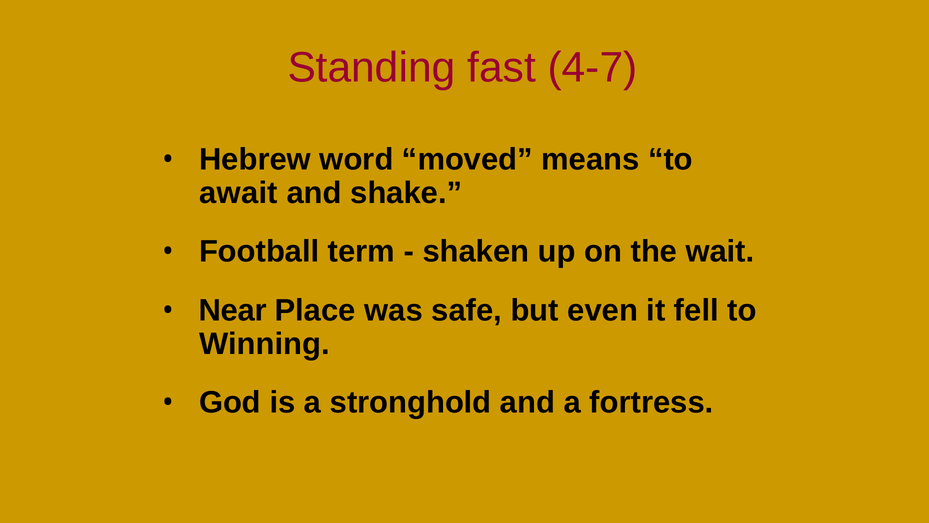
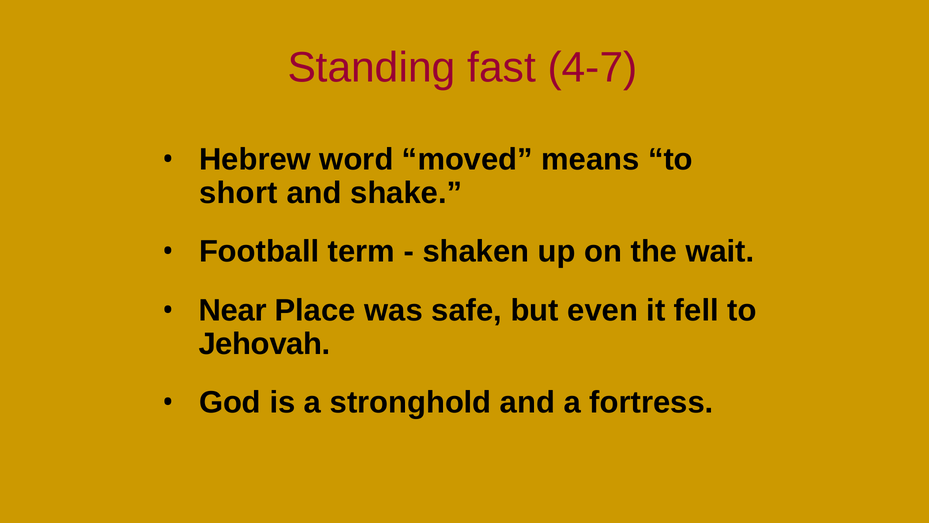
await: await -> short
Winning: Winning -> Jehovah
